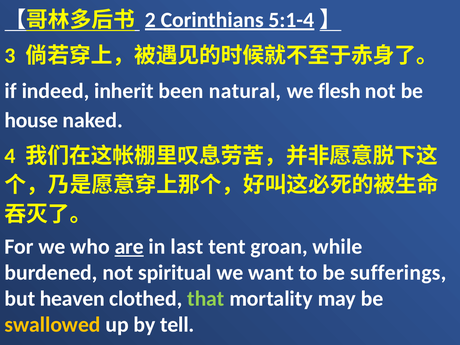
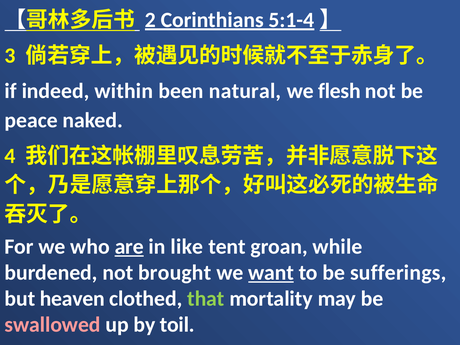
inherit: inherit -> within
house: house -> peace
last: last -> like
spiritual: spiritual -> brought
want underline: none -> present
swallowed colour: yellow -> pink
tell: tell -> toil
